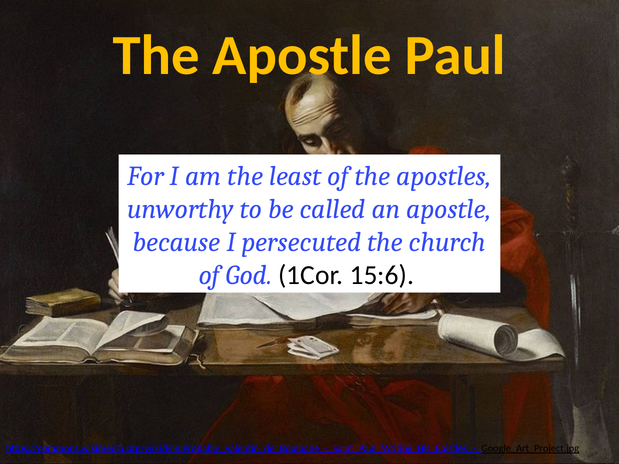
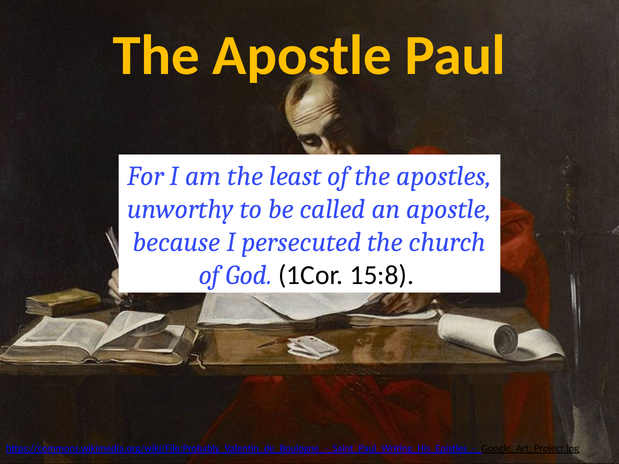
15:6: 15:6 -> 15:8
